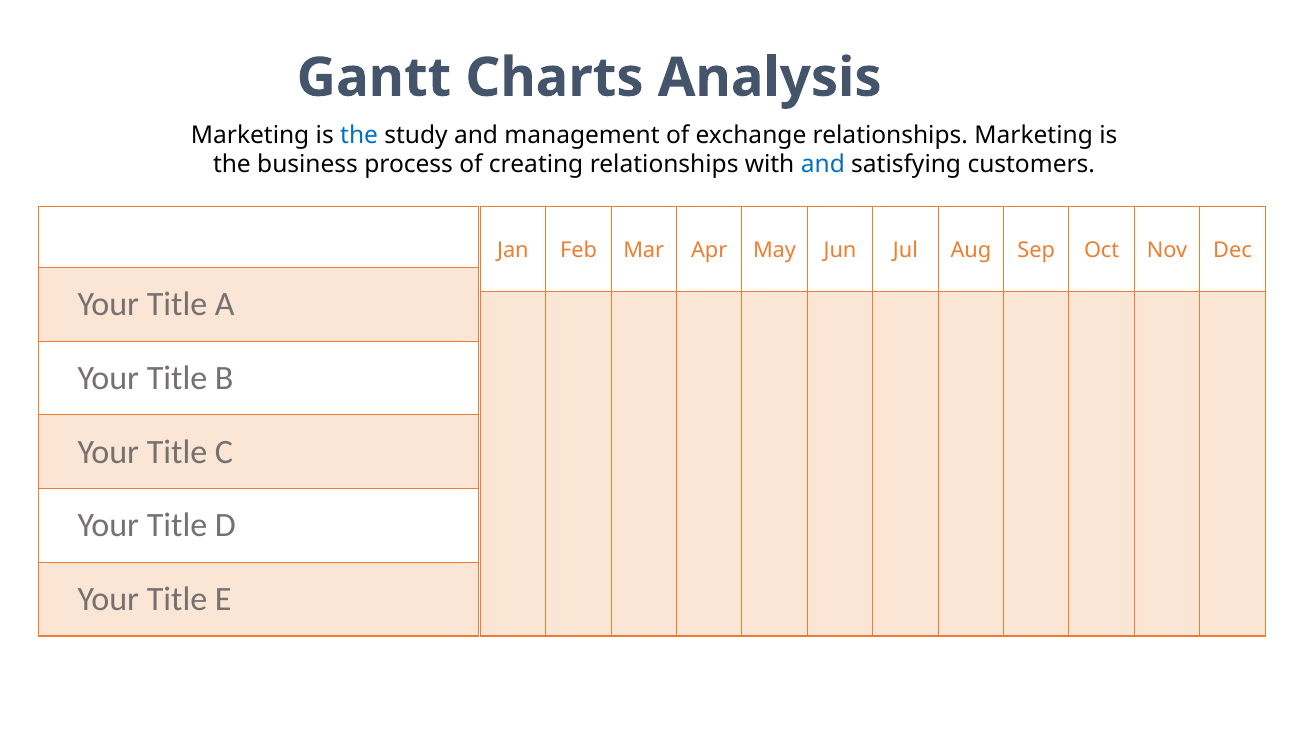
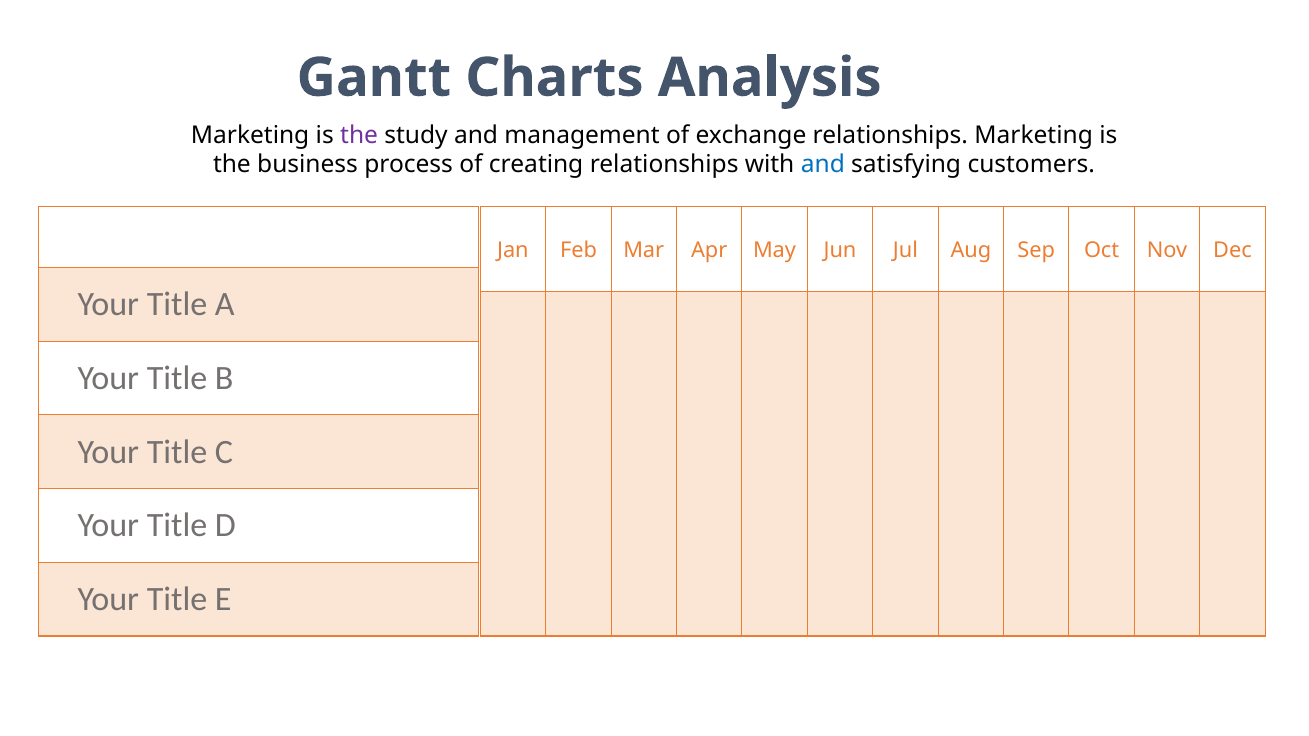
the at (359, 135) colour: blue -> purple
